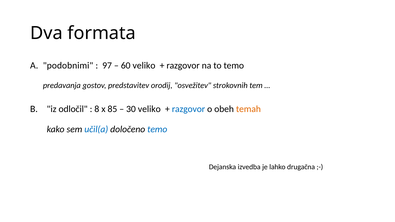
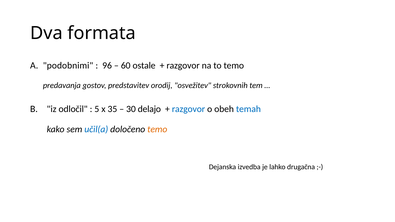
97: 97 -> 96
60 veliko: veliko -> ostale
8: 8 -> 5
85: 85 -> 35
30 veliko: veliko -> delajo
temah colour: orange -> blue
temo at (157, 129) colour: blue -> orange
